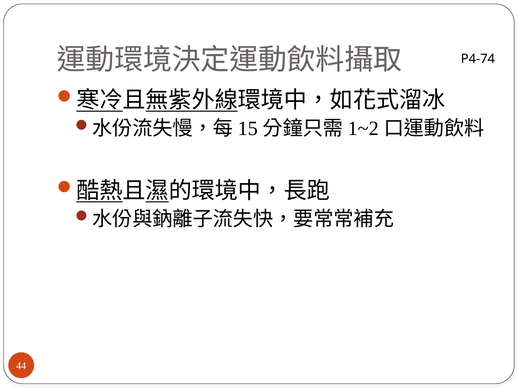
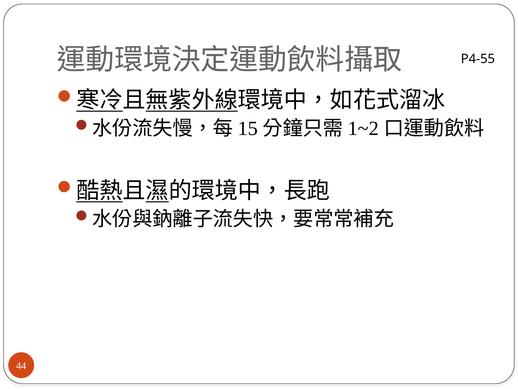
P4-74: P4-74 -> P4-55
